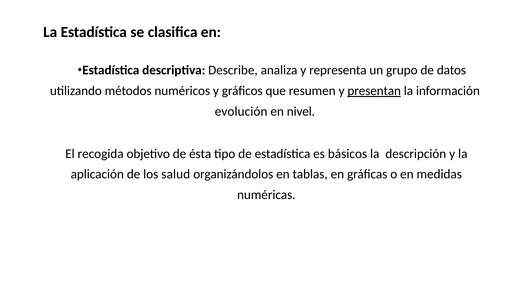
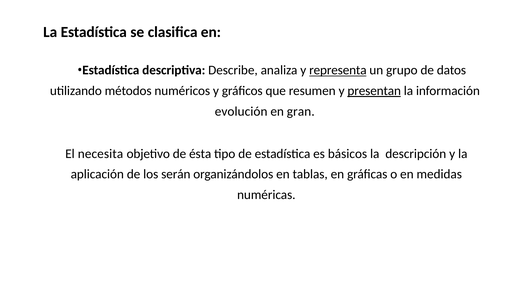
representa underline: none -> present
nivel: nivel -> gran
recogida: recogida -> necesita
salud: salud -> serán
